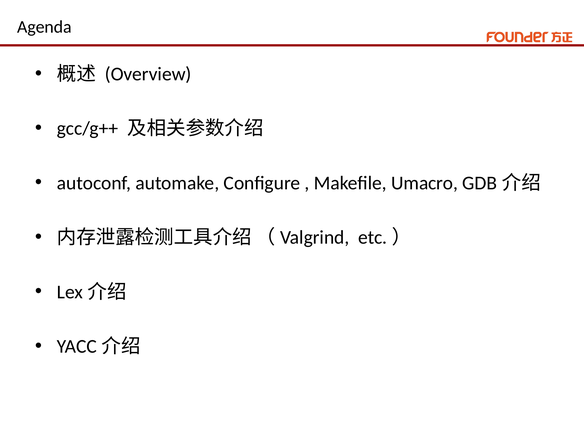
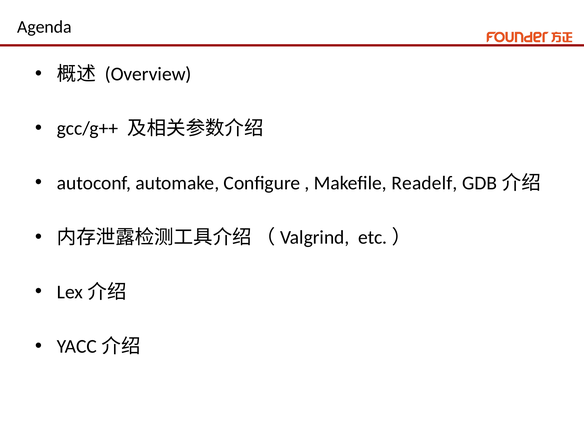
Umacro: Umacro -> Readelf
